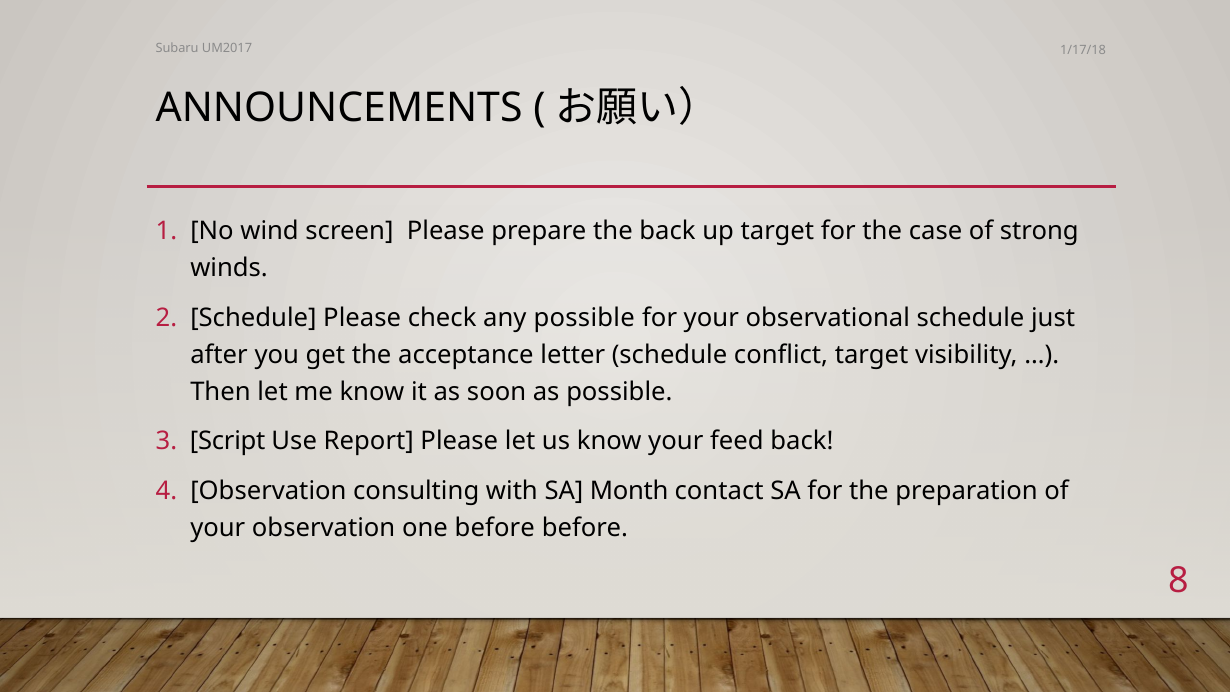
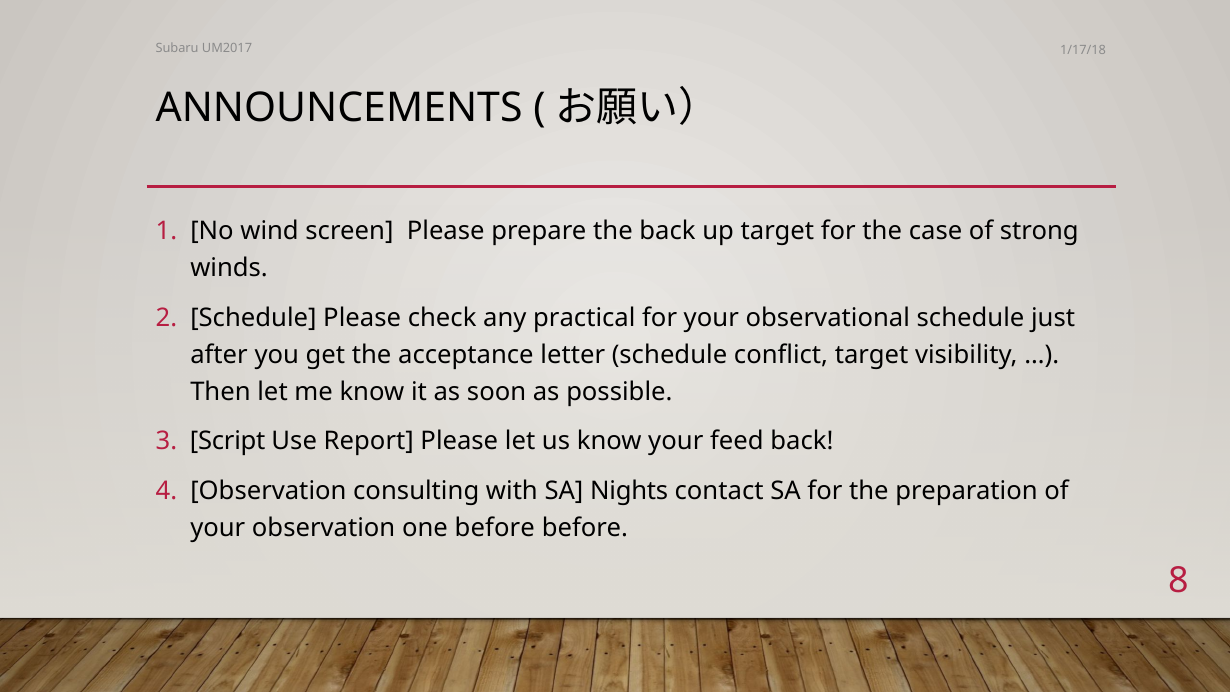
any possible: possible -> practical
Month: Month -> Nights
